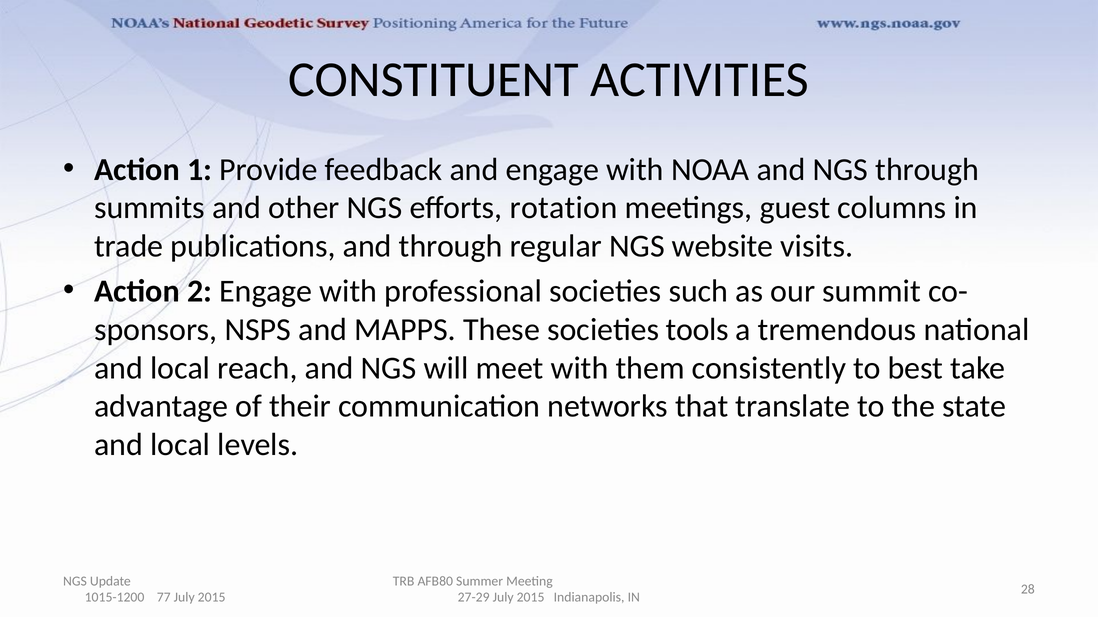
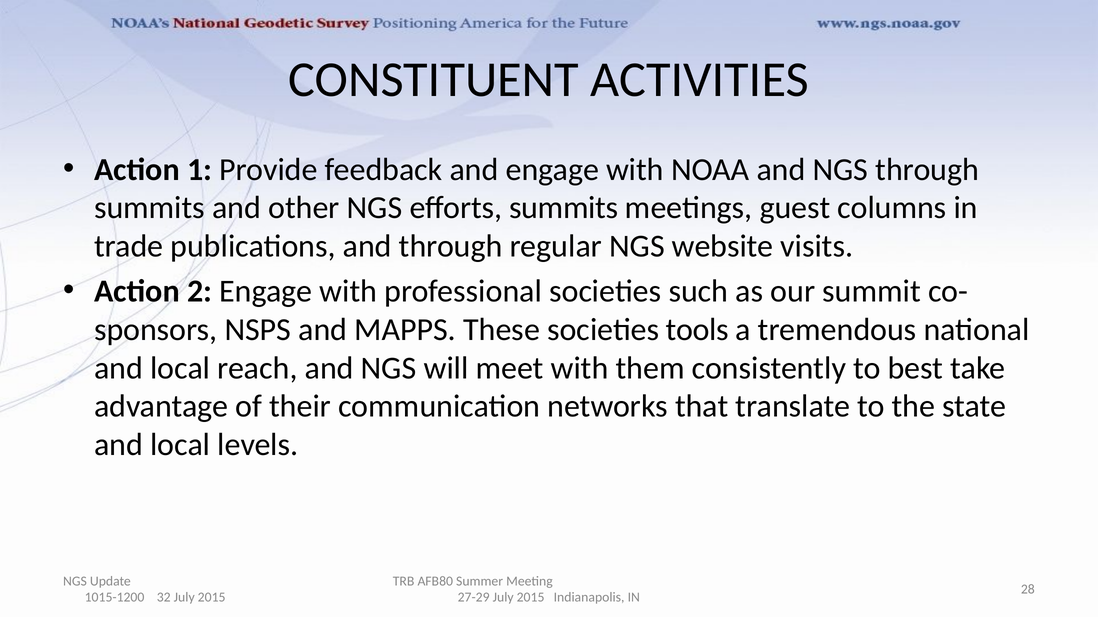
efforts rotation: rotation -> summits
77: 77 -> 32
